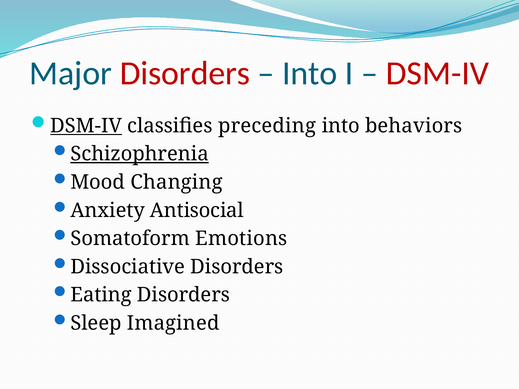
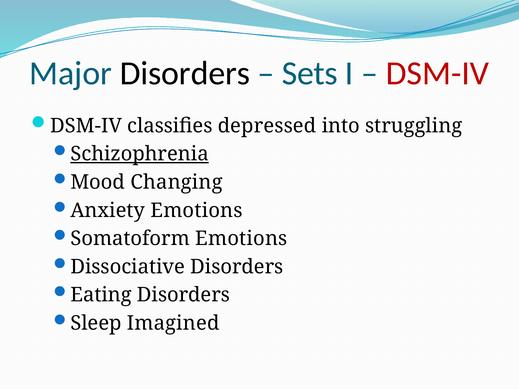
Disorders at (185, 73) colour: red -> black
Into at (310, 73): Into -> Sets
DSM-IV at (86, 126) underline: present -> none
preceding: preceding -> depressed
behaviors: behaviors -> struggling
Anxiety Antisocial: Antisocial -> Emotions
